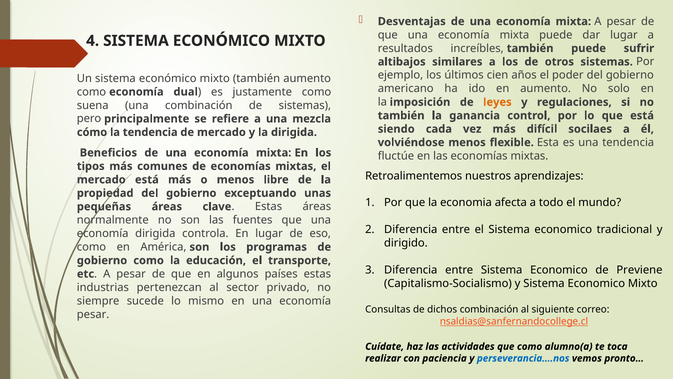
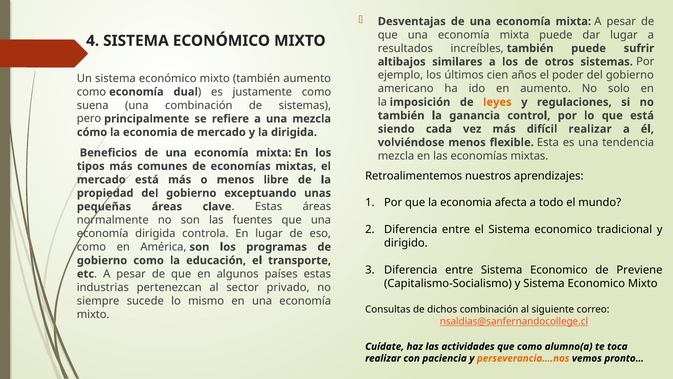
difícil socilaes: socilaes -> realizar
tendencia at (150, 132): tendencia -> economia
fluctúe at (396, 156): fluctúe -> mezcla
pesar at (93, 314): pesar -> mixto
perseverancia….nos colour: blue -> orange
